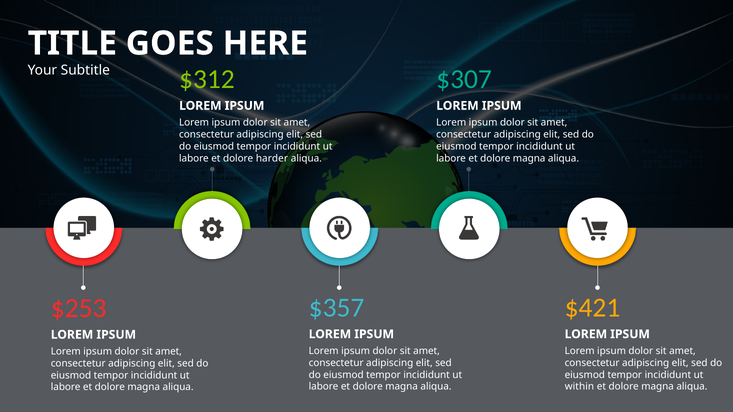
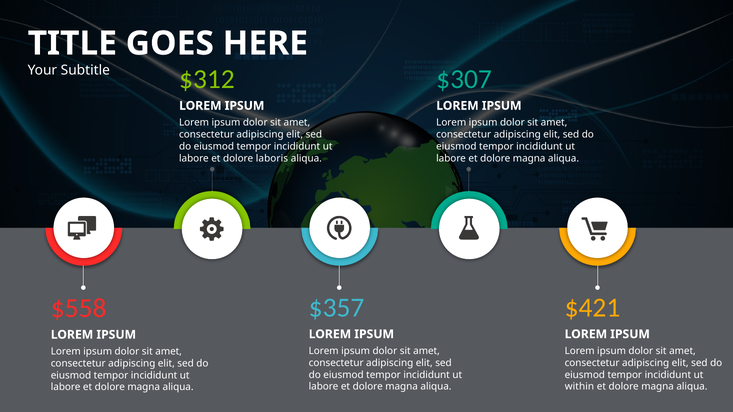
harder: harder -> laboris
$253: $253 -> $558
